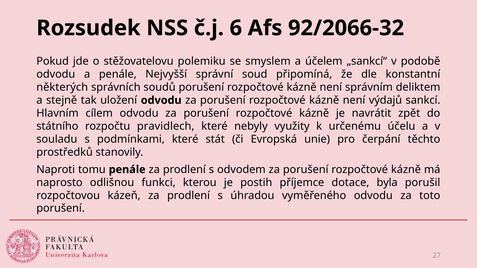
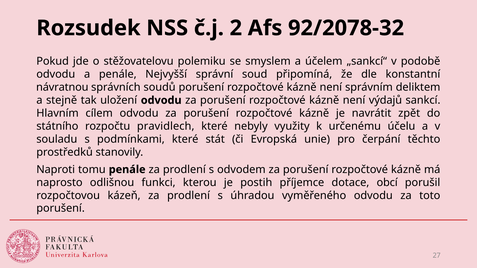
6: 6 -> 2
92/2066-32: 92/2066-32 -> 92/2078-32
některých: některých -> návratnou
byla: byla -> obcí
